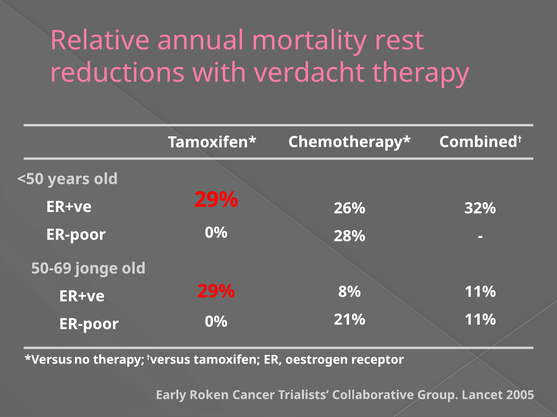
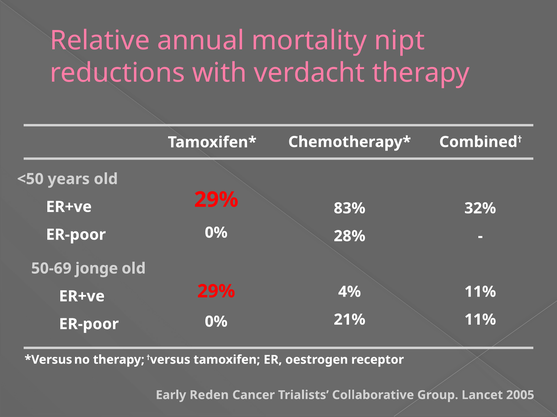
rest: rest -> nipt
26%: 26% -> 83%
8%: 8% -> 4%
Roken: Roken -> Reden
